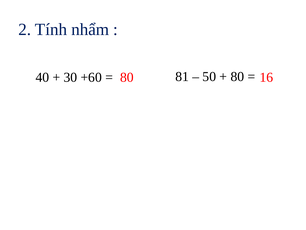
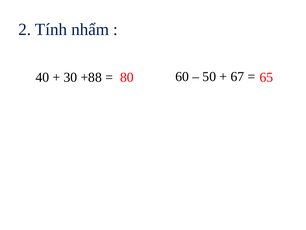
+60: +60 -> +88
81: 81 -> 60
80 at (237, 76): 80 -> 67
16: 16 -> 65
